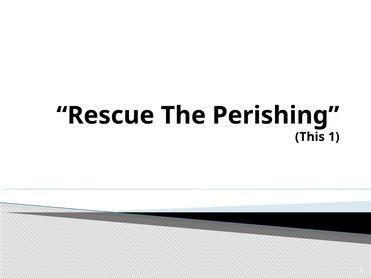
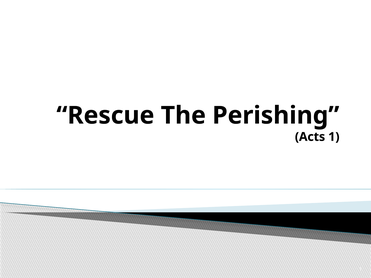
This: This -> Acts
